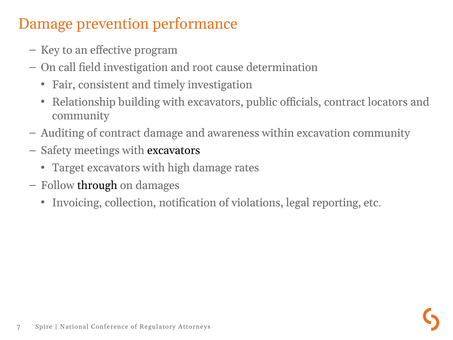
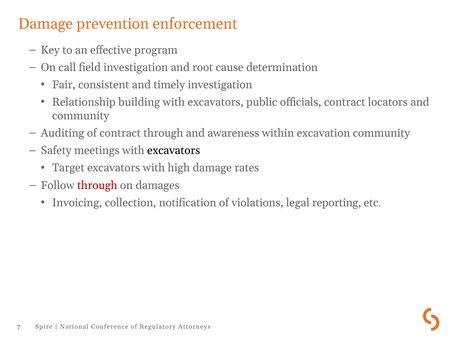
performance: performance -> enforcement
contract damage: damage -> through
through at (97, 185) colour: black -> red
